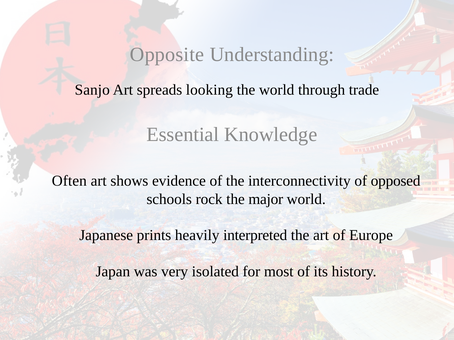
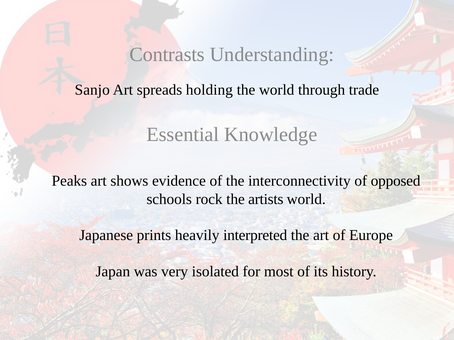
Opposite: Opposite -> Contrasts
looking: looking -> holding
Often: Often -> Peaks
major: major -> artists
